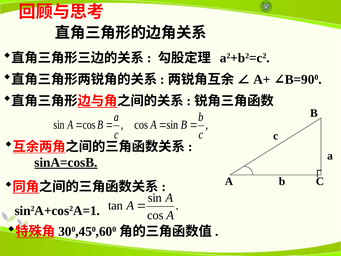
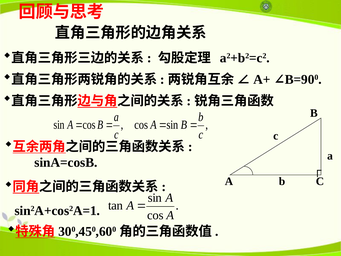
sinA=cosB underline: present -> none
